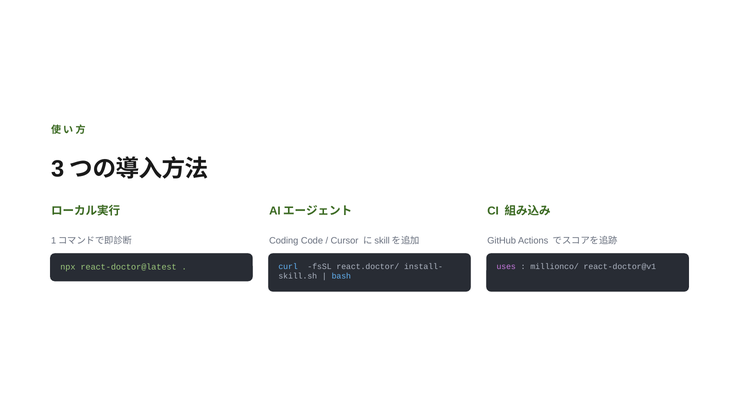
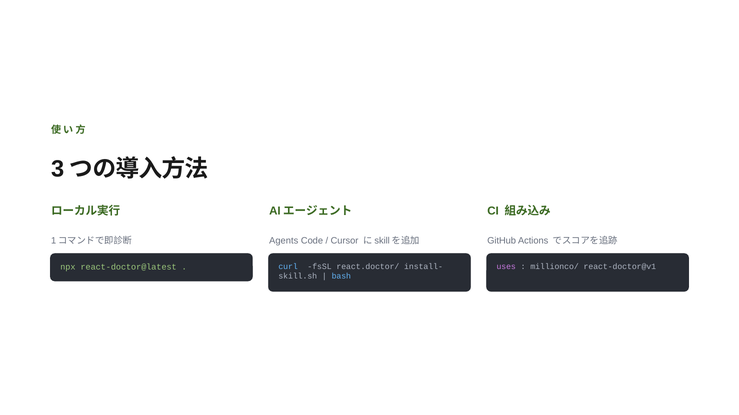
Coding: Coding -> Agents
